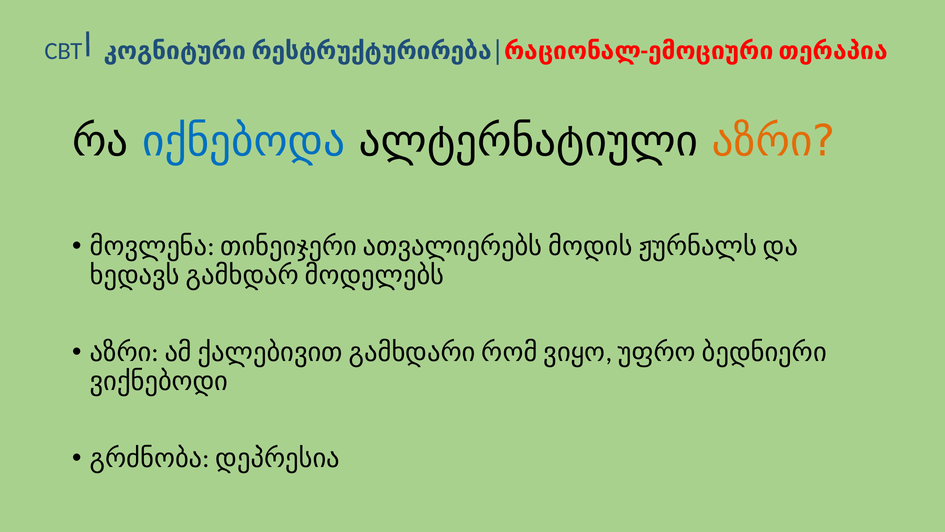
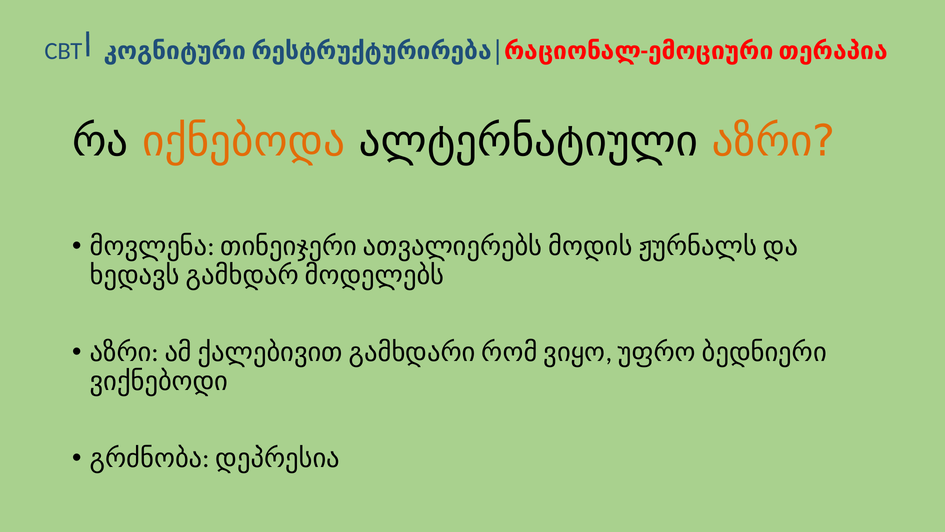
იქნებოდა colour: blue -> orange
